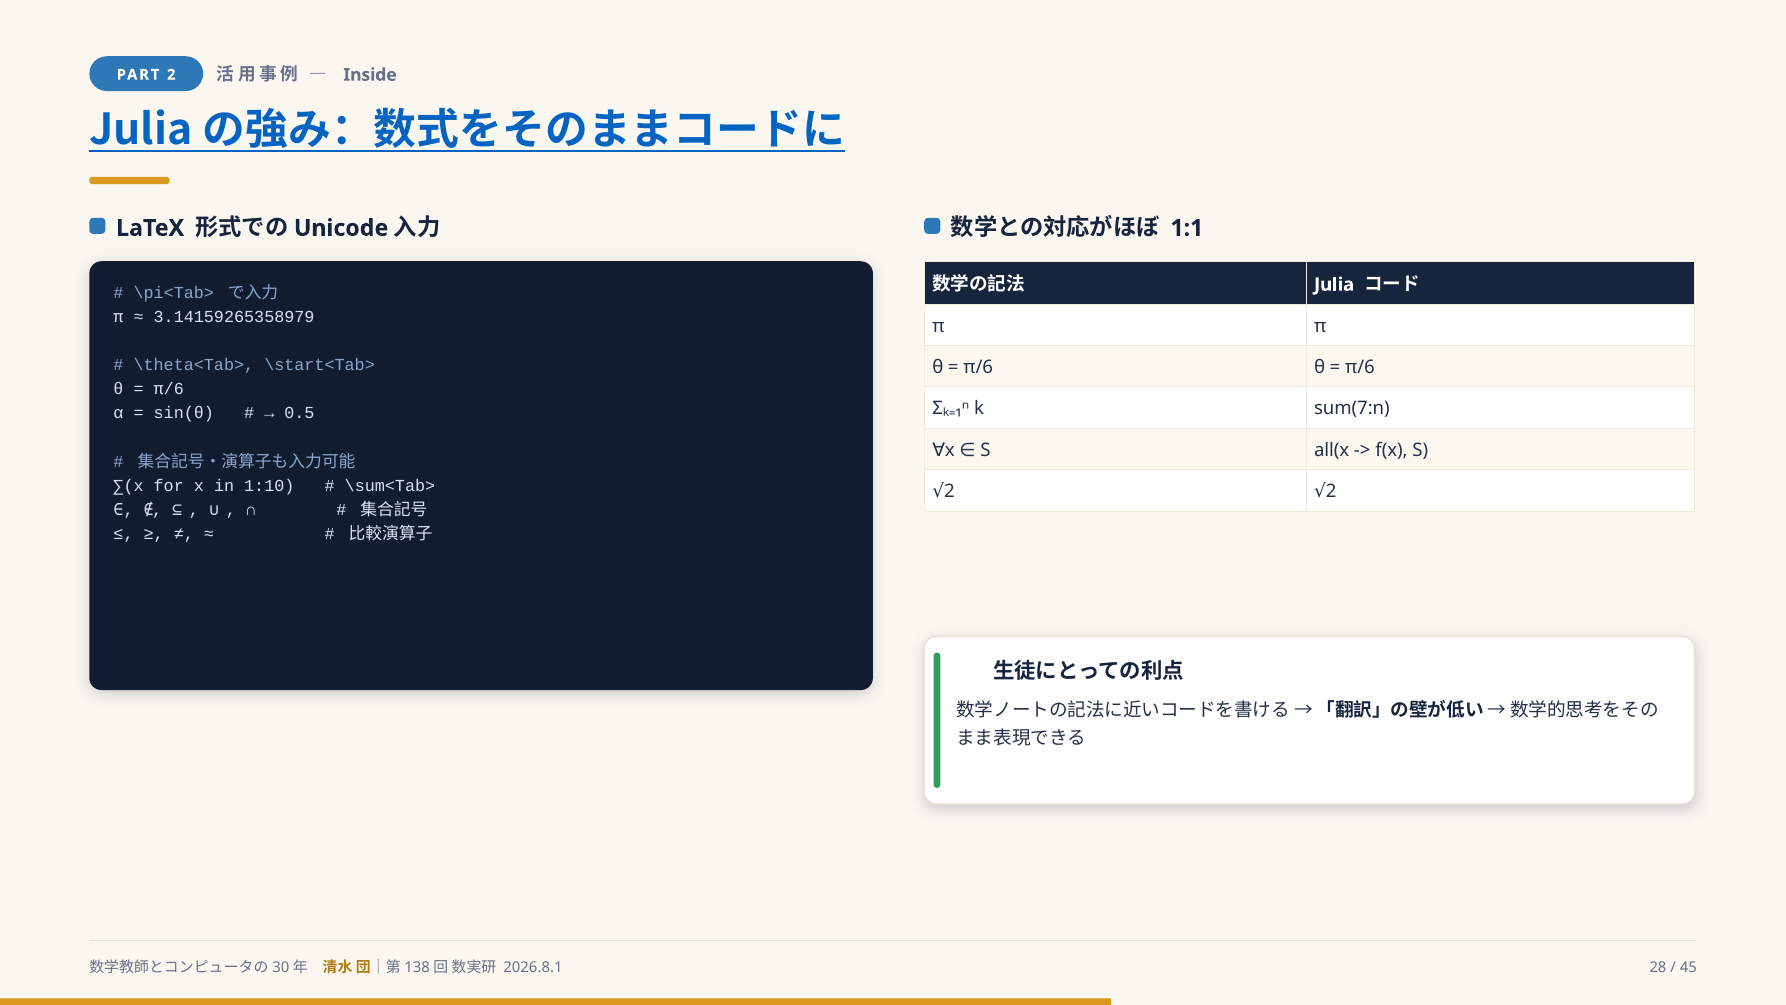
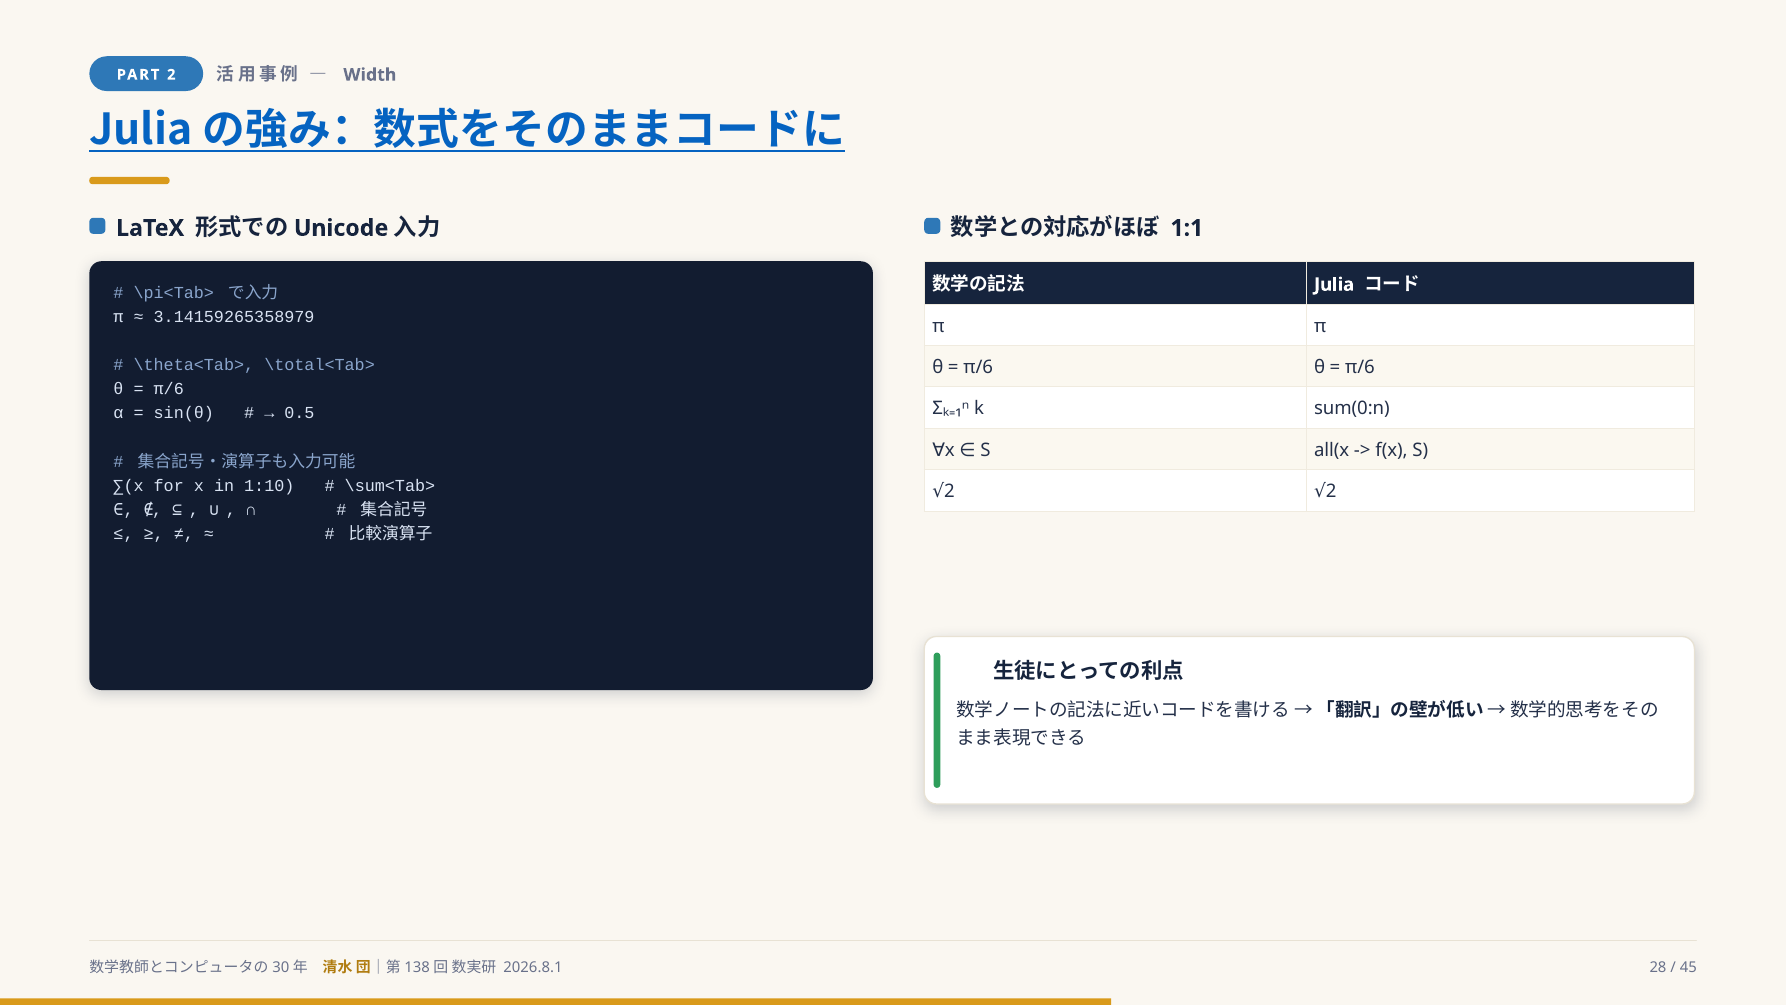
Inside: Inside -> Width
\start<Tab>: \start<Tab> -> \total<Tab>
sum(7:n: sum(7:n -> sum(0:n
